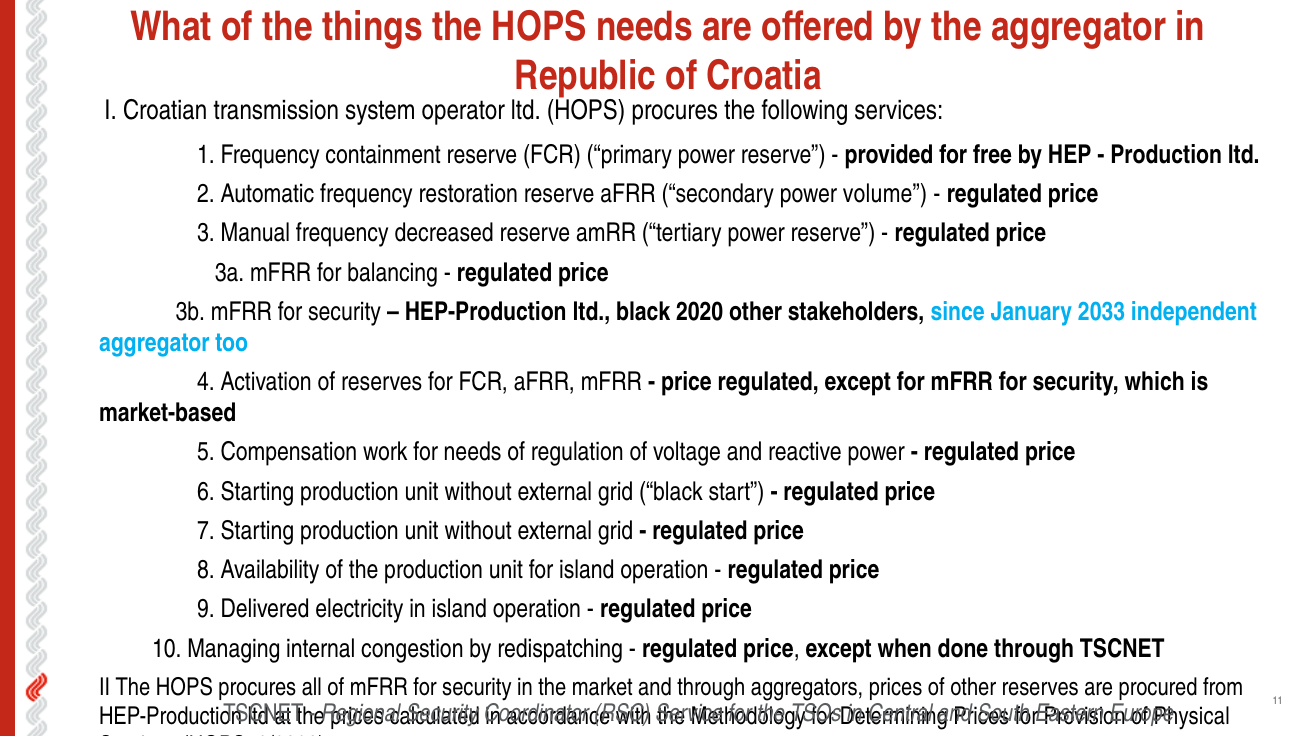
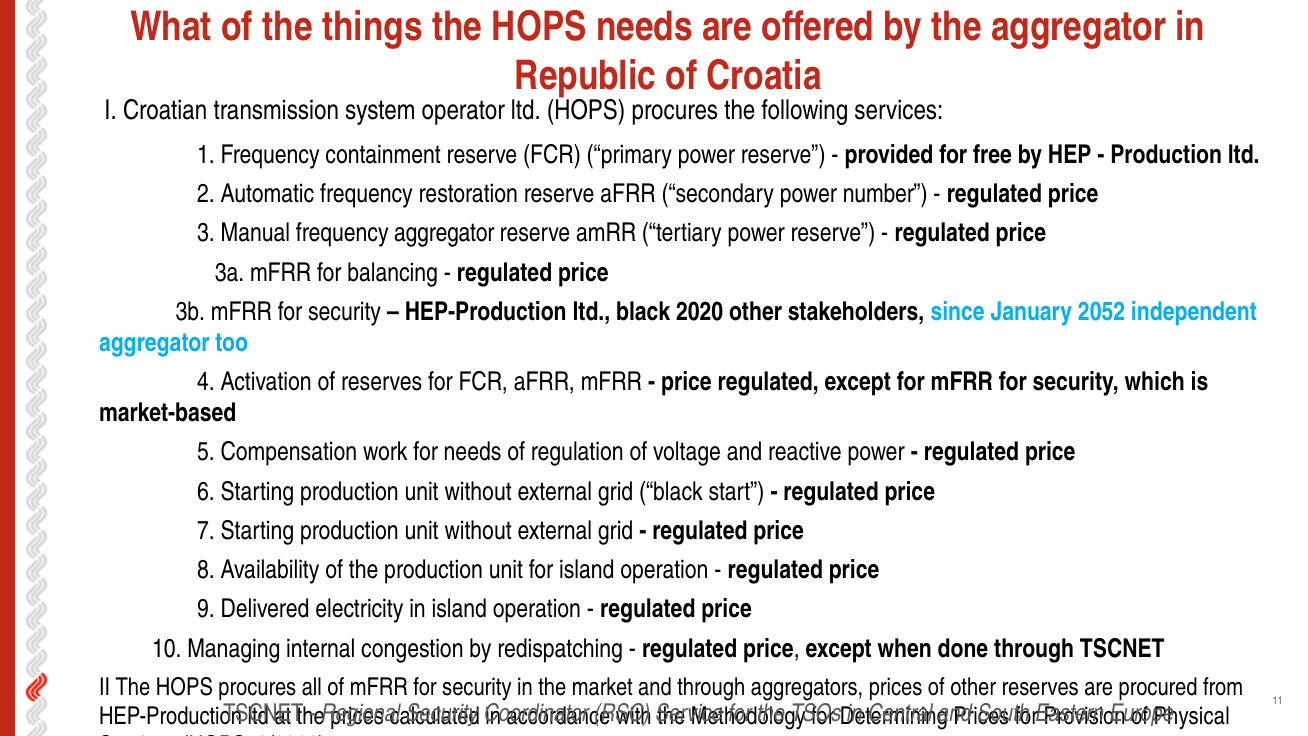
volume: volume -> number
frequency decreased: decreased -> aggregator
2033: 2033 -> 2052
